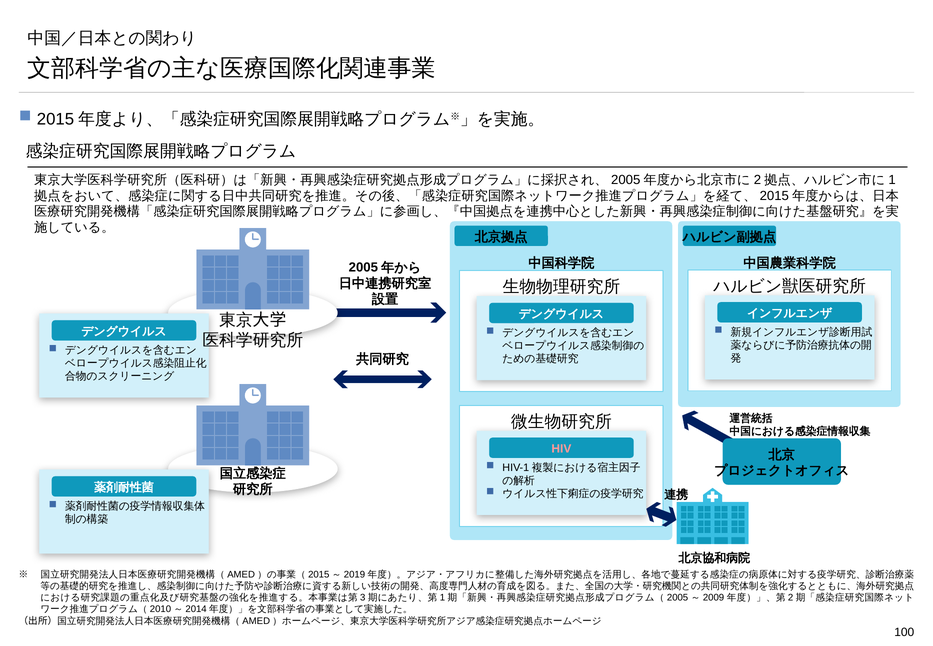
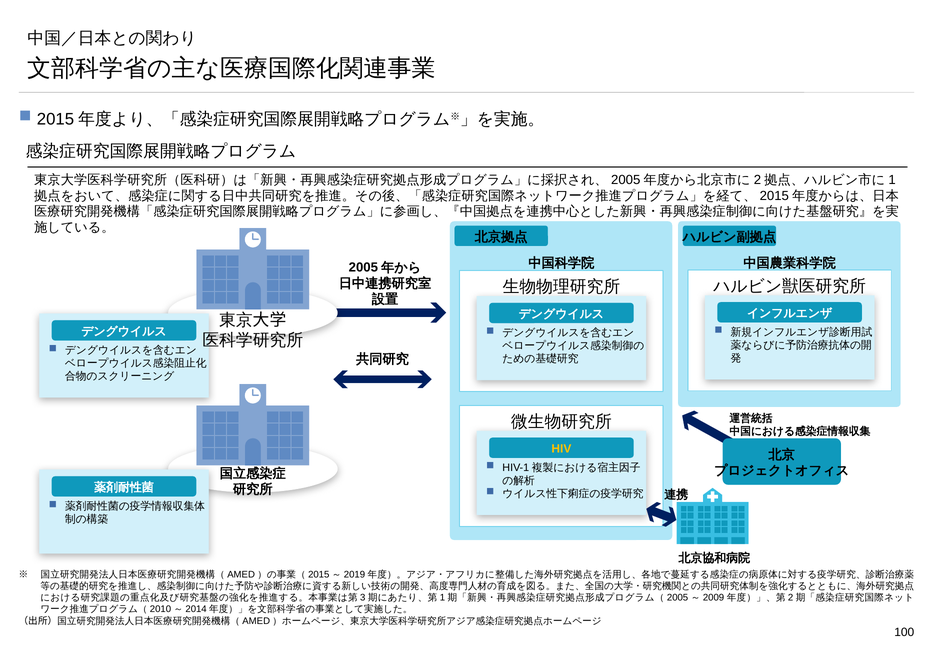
HIV colour: pink -> yellow
